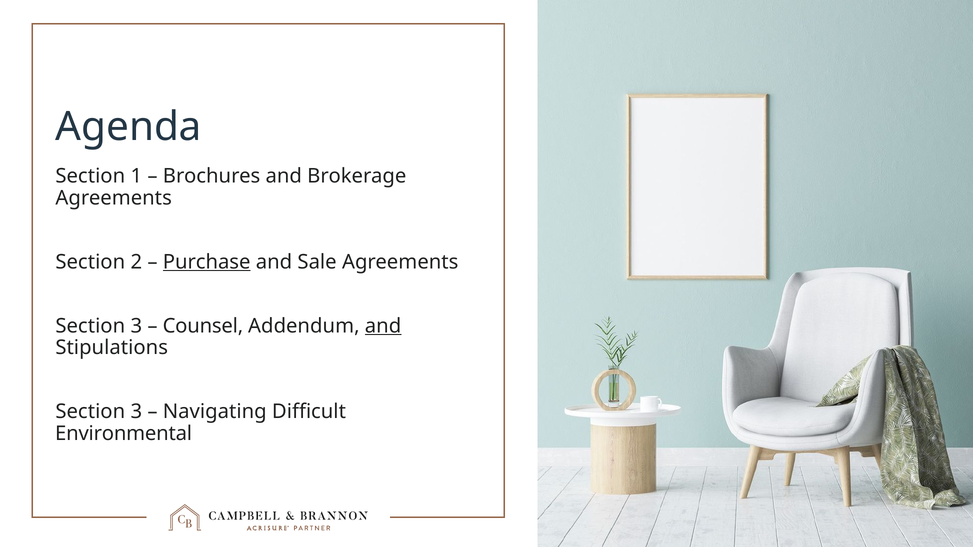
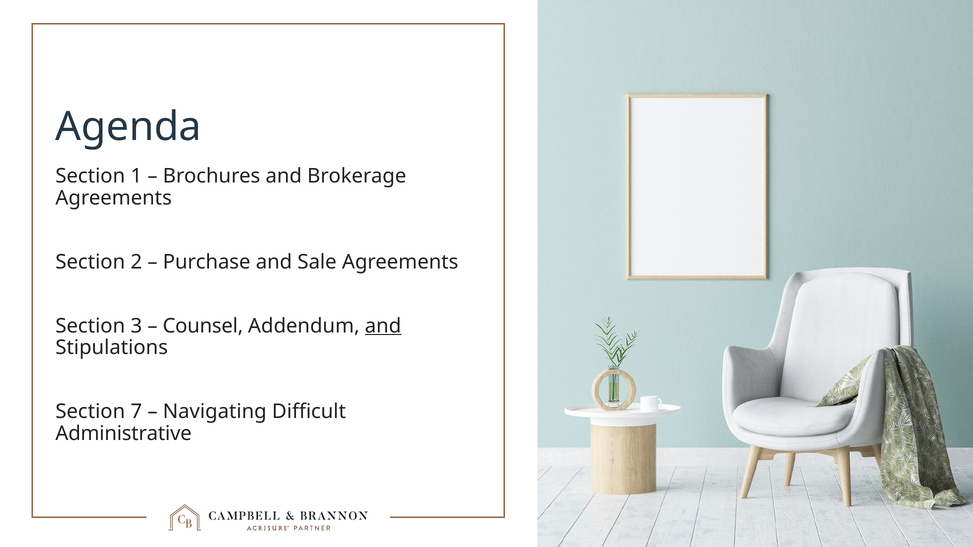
Purchase underline: present -> none
3 at (136, 412): 3 -> 7
Environmental: Environmental -> Administrative
